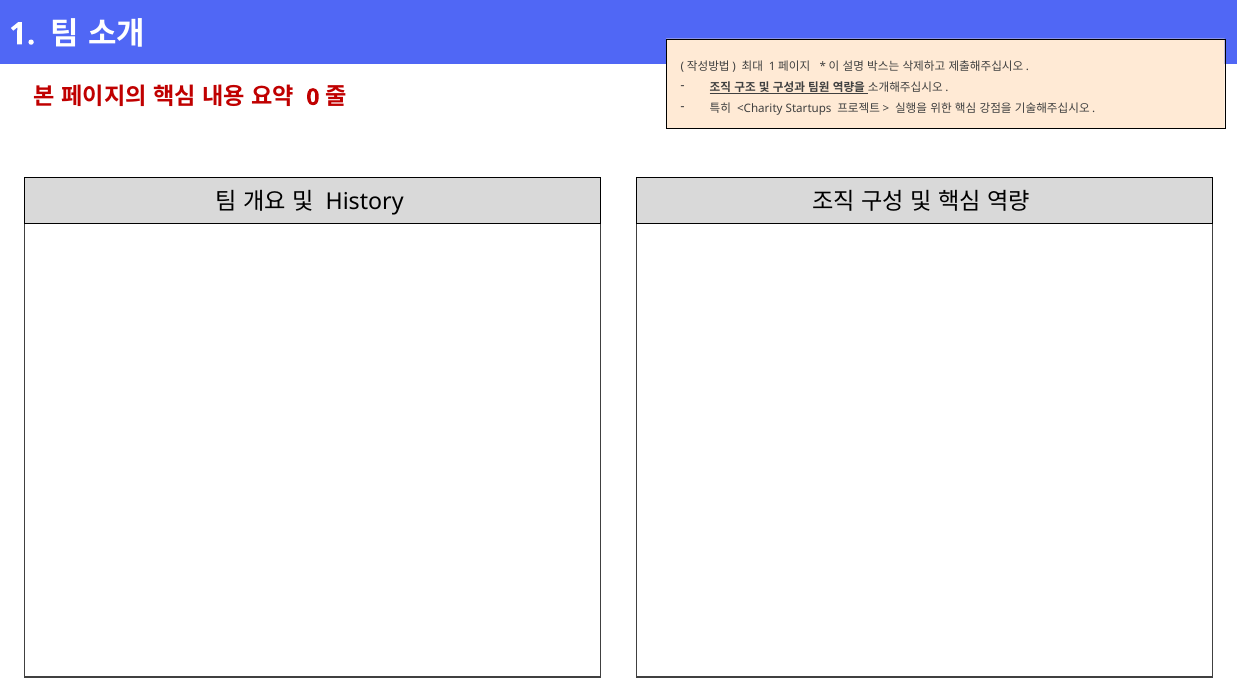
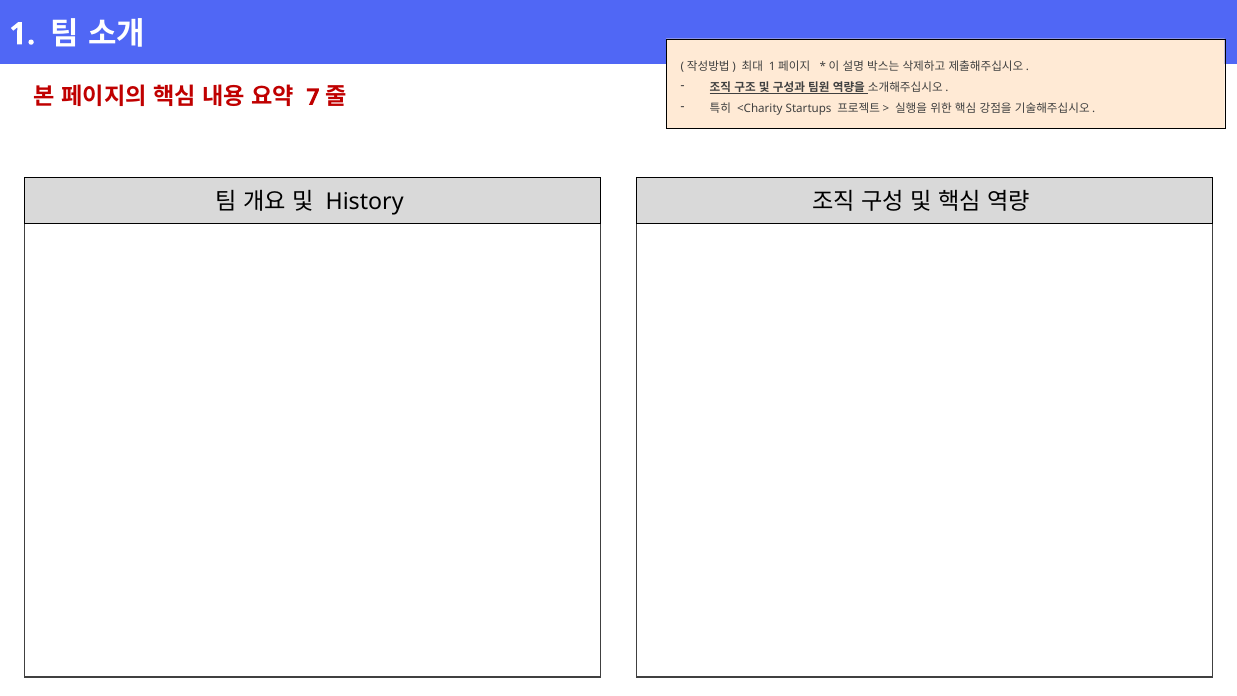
0: 0 -> 7
